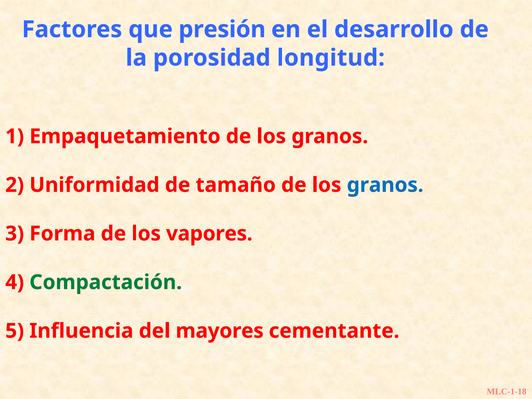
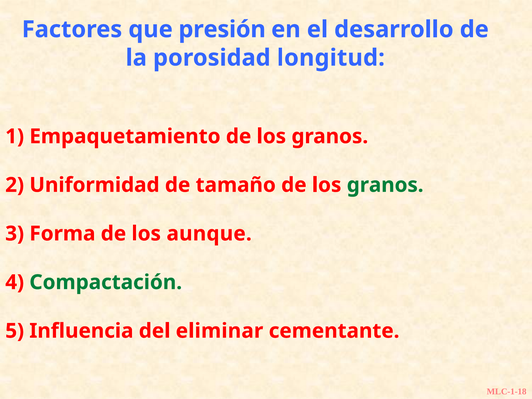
granos at (385, 185) colour: blue -> green
vapores: vapores -> aunque
mayores: mayores -> eliminar
